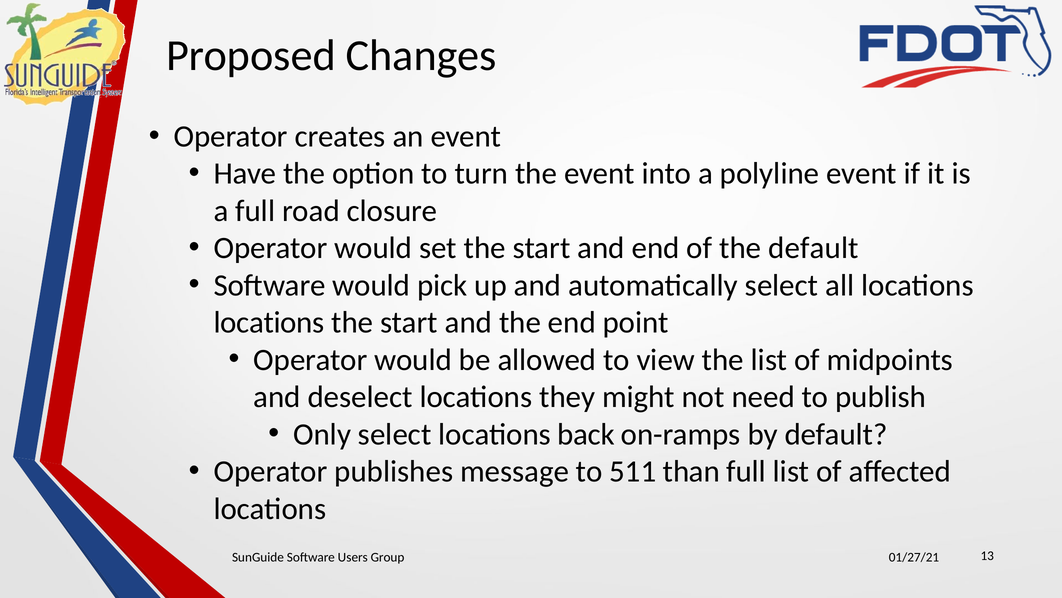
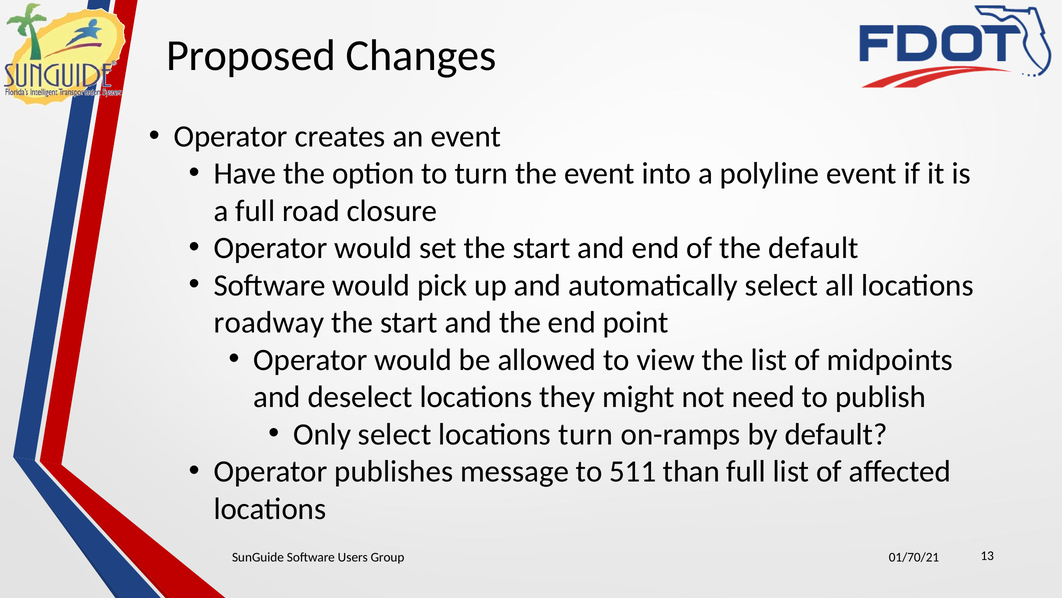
locations at (269, 322): locations -> roadway
locations back: back -> turn
01/27/21: 01/27/21 -> 01/70/21
